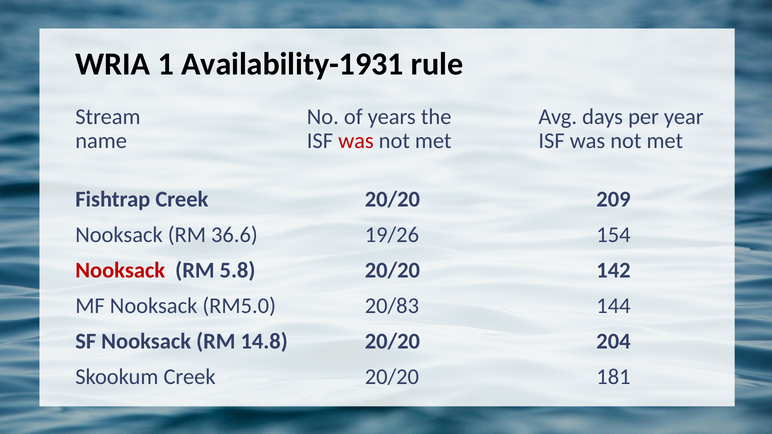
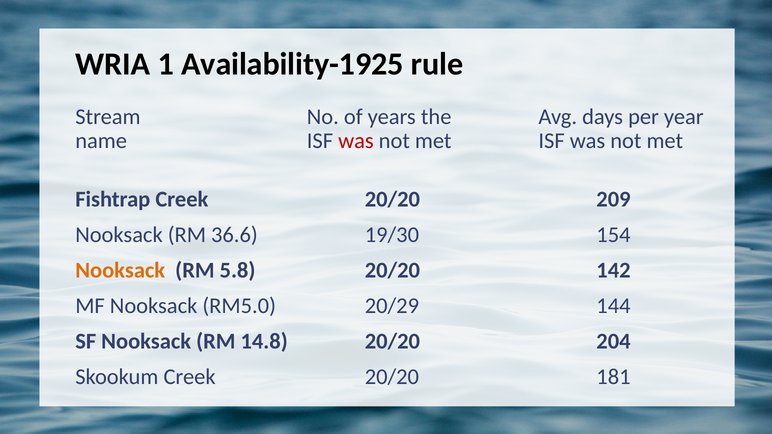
Availability-1931: Availability-1931 -> Availability-1925
19/26: 19/26 -> 19/30
Nooksack at (120, 270) colour: red -> orange
20/83: 20/83 -> 20/29
